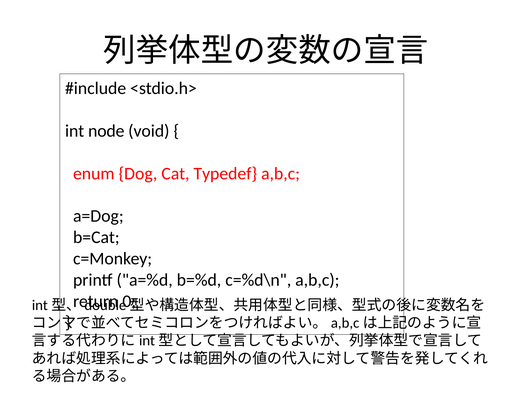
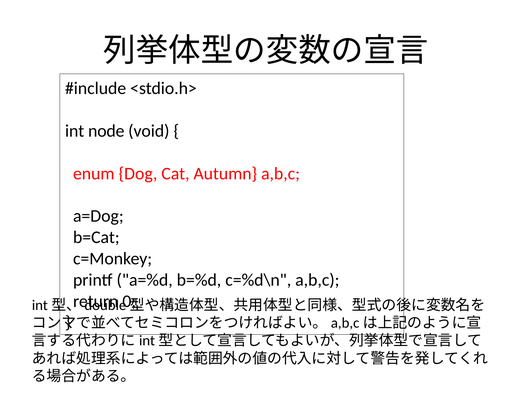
Typedef: Typedef -> Autumn
